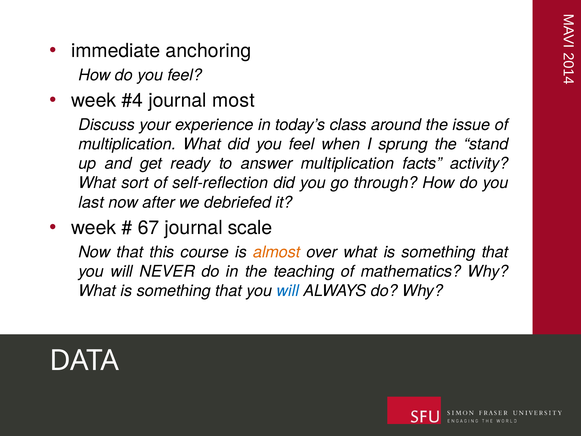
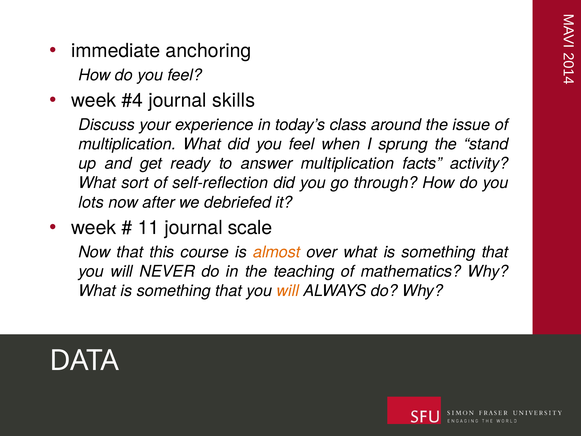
most: most -> skills
last: last -> lots
67: 67 -> 11
will at (288, 291) colour: blue -> orange
